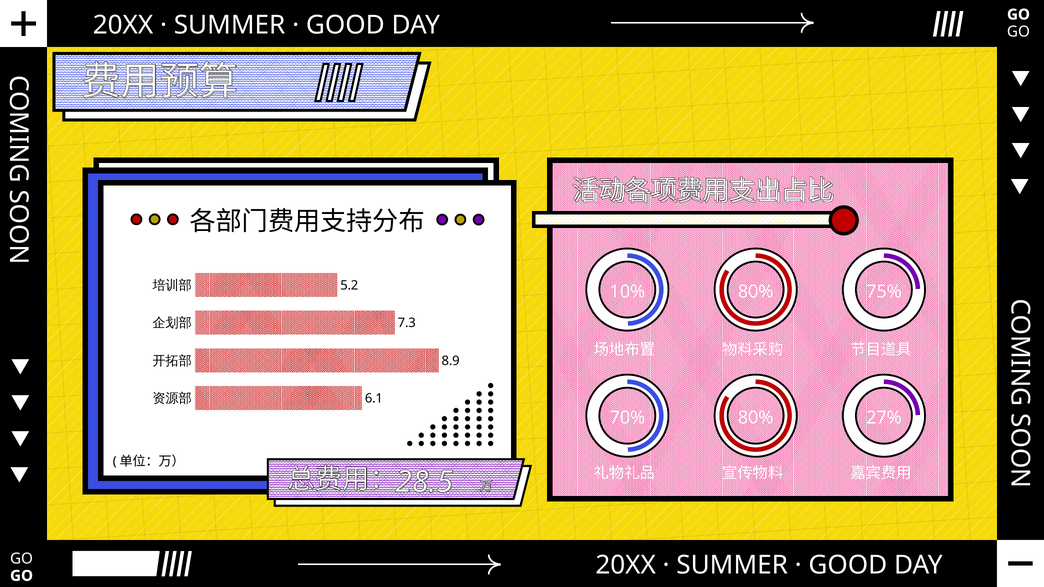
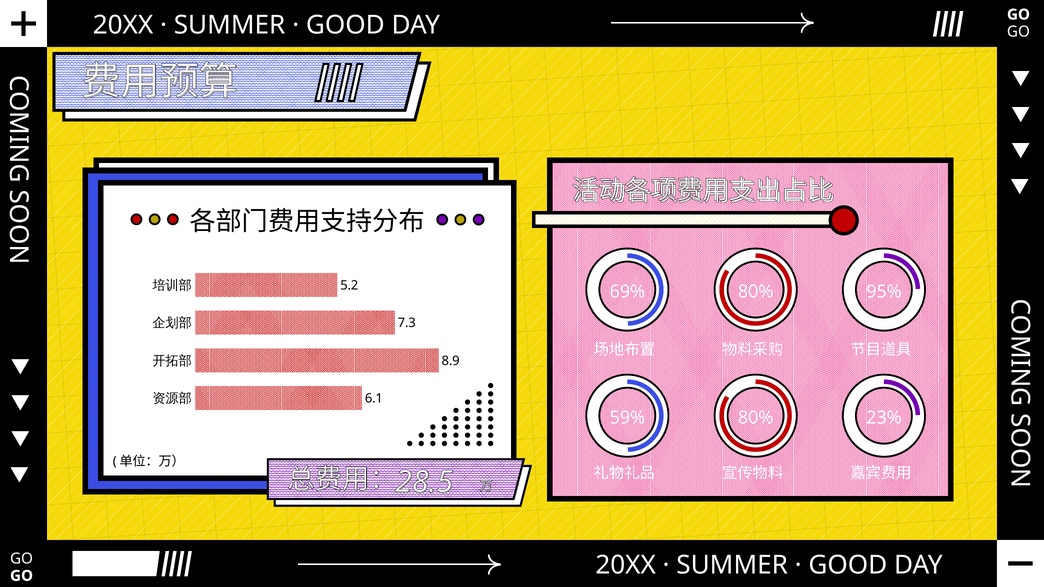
10%: 10% -> 69%
75%: 75% -> 95%
70%: 70% -> 59%
27%: 27% -> 23%
